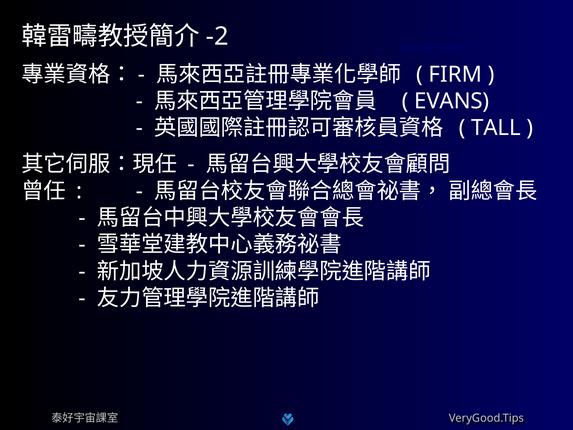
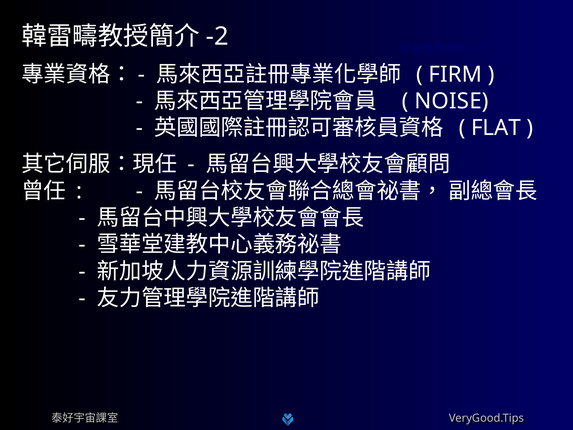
EVANS: EVANS -> NOISE
TALL: TALL -> FLAT
